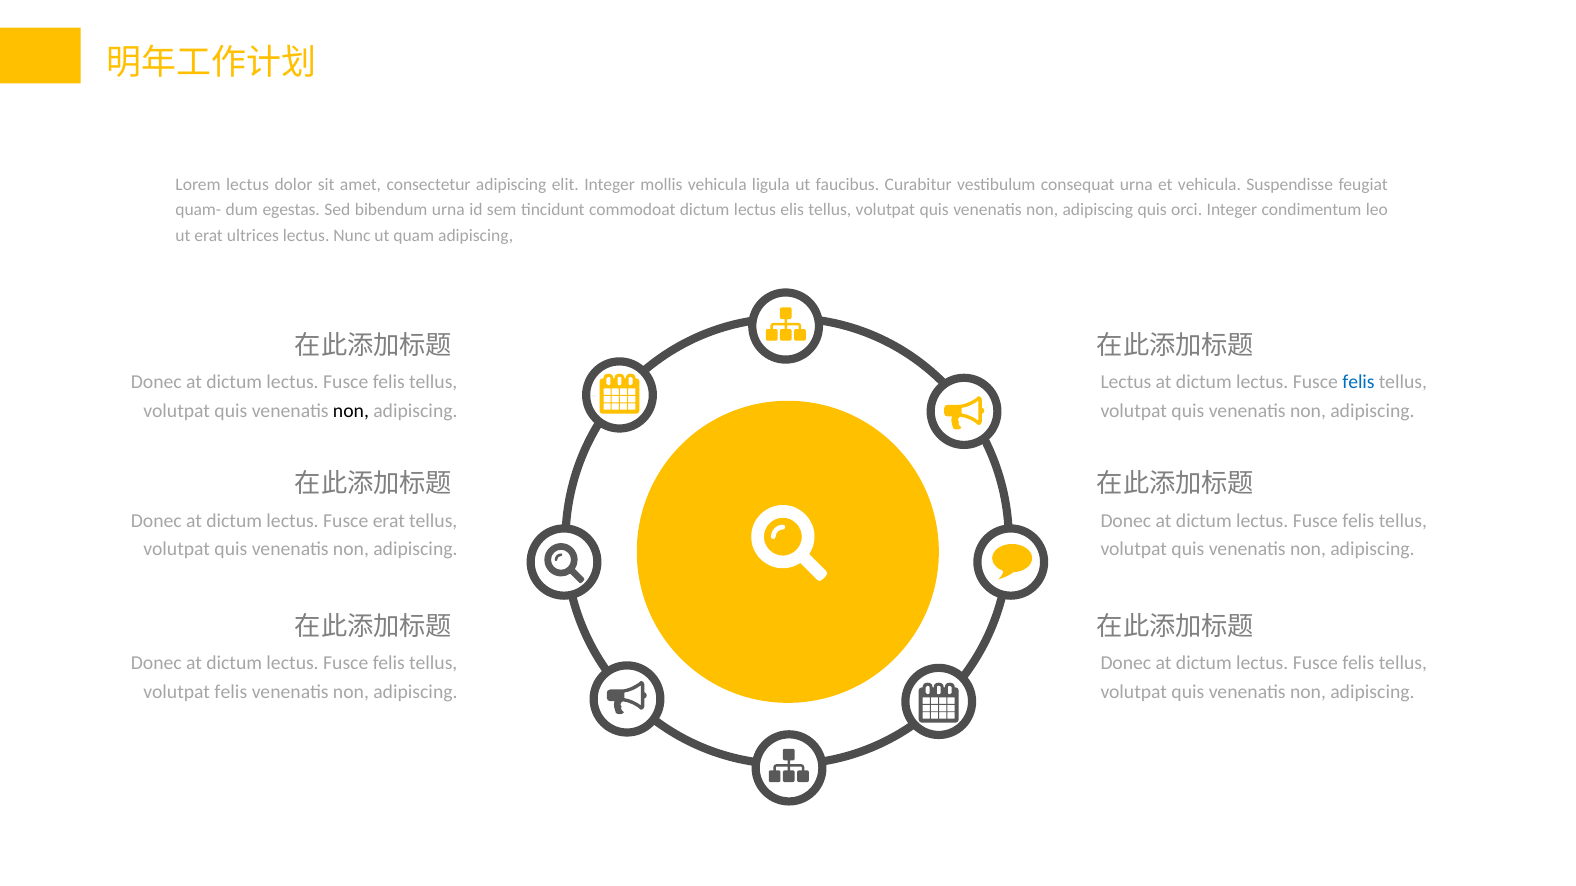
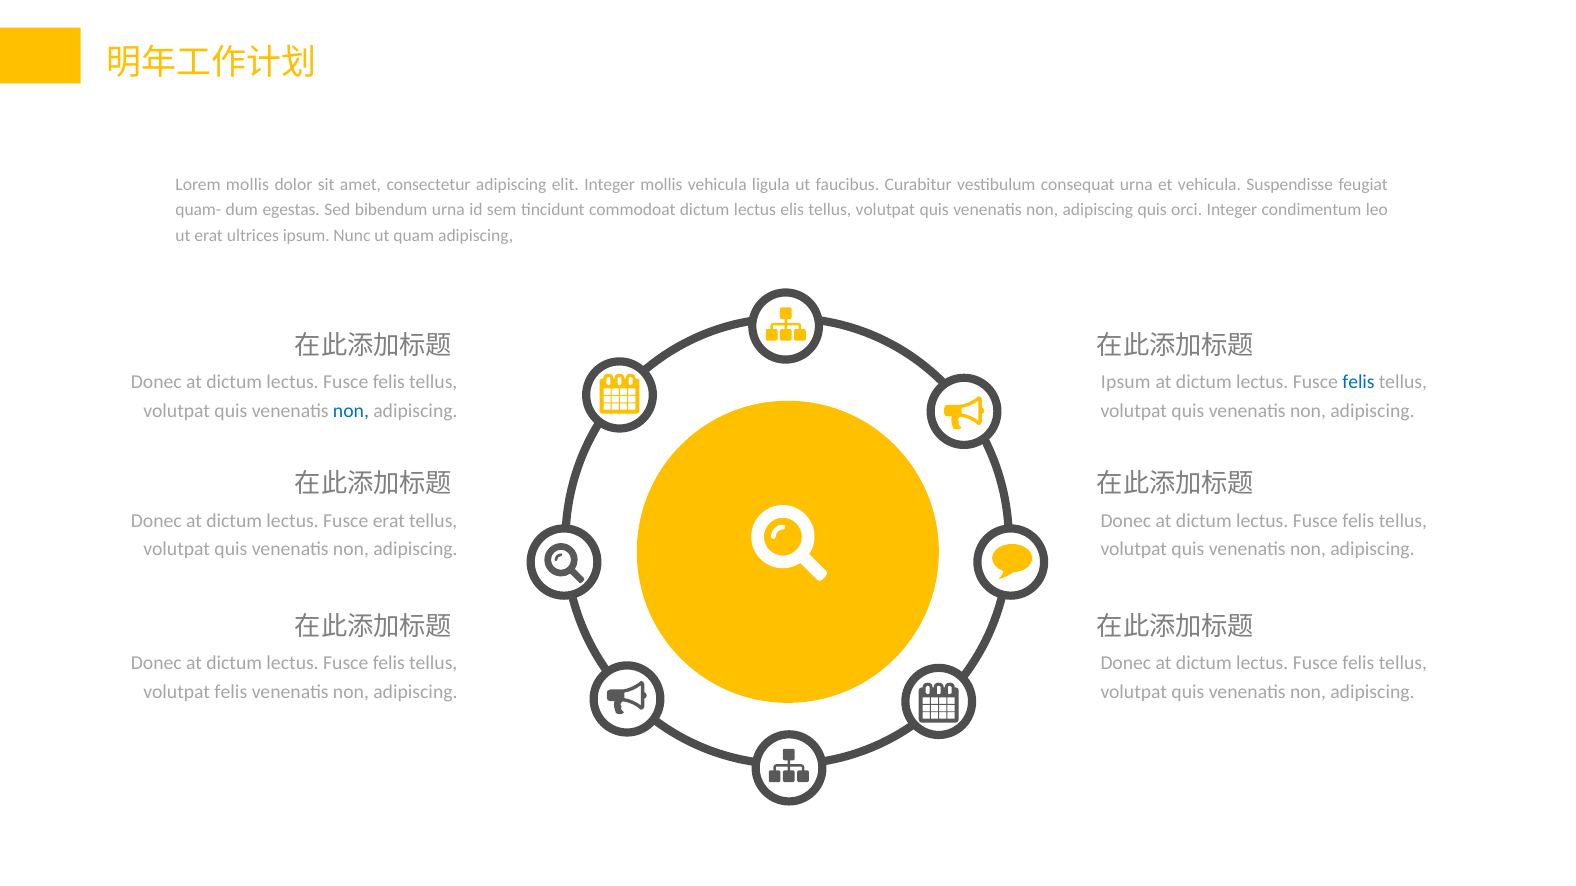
Lorem lectus: lectus -> mollis
ultrices lectus: lectus -> ipsum
Lectus at (1126, 383): Lectus -> Ipsum
non at (351, 411) colour: black -> blue
